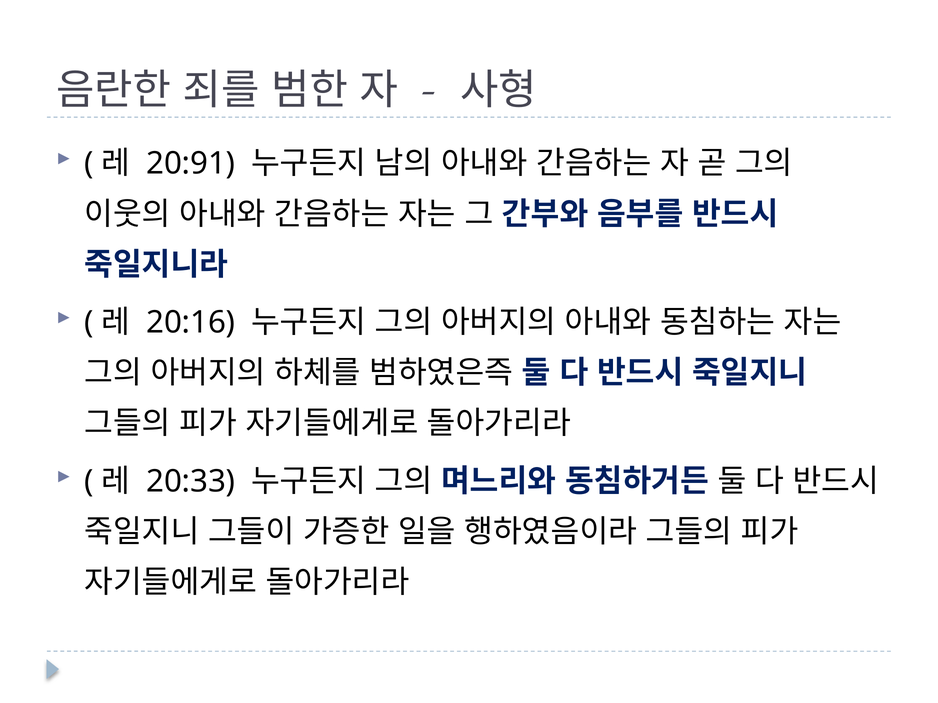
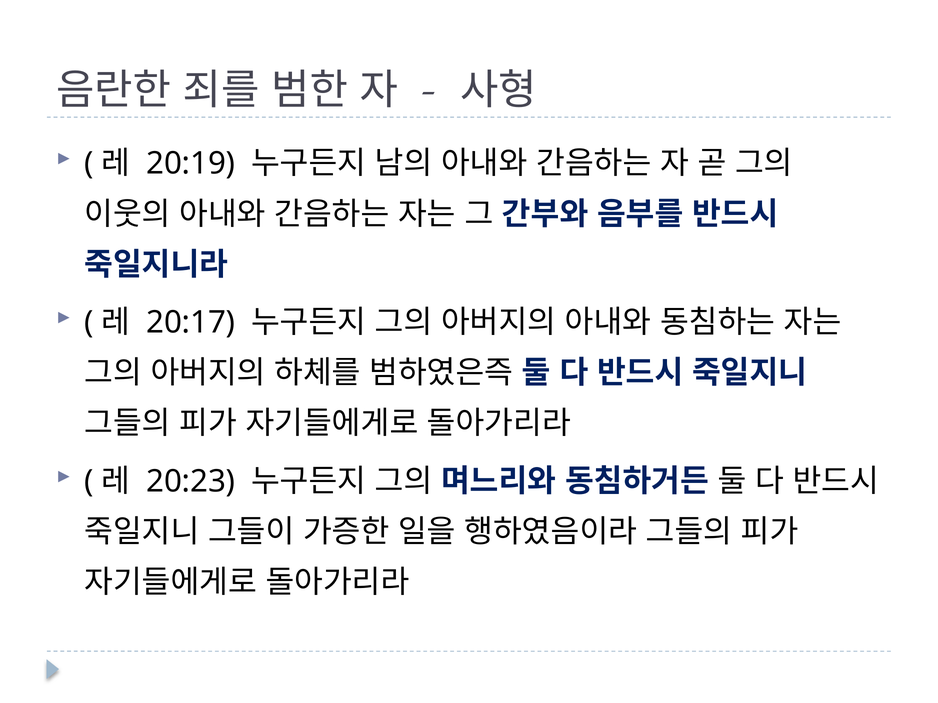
20:91: 20:91 -> 20:19
20:16: 20:16 -> 20:17
20:33: 20:33 -> 20:23
